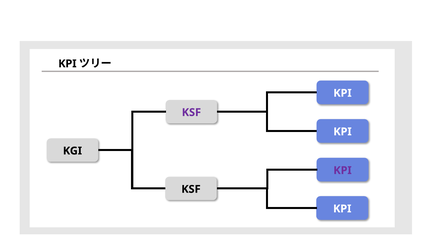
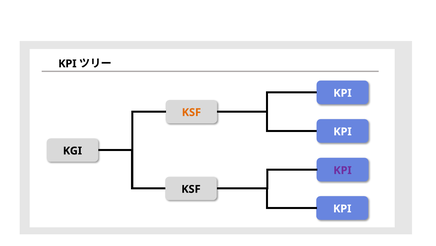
KSF at (191, 112) colour: purple -> orange
